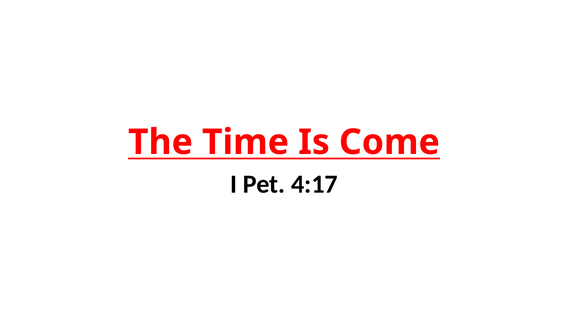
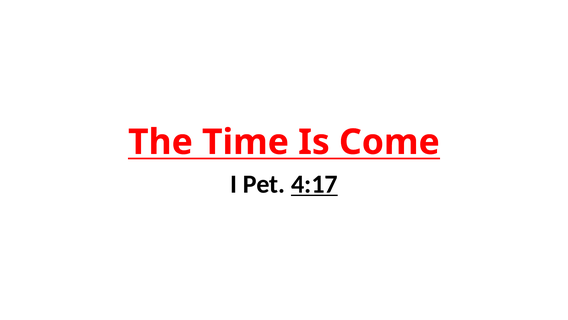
4:17 underline: none -> present
